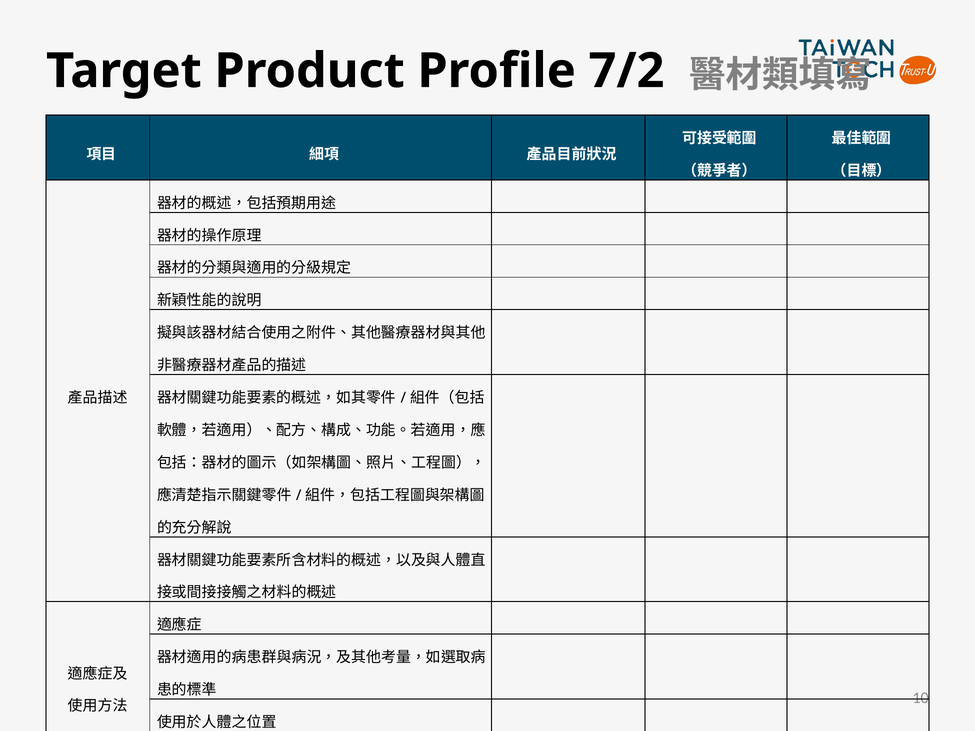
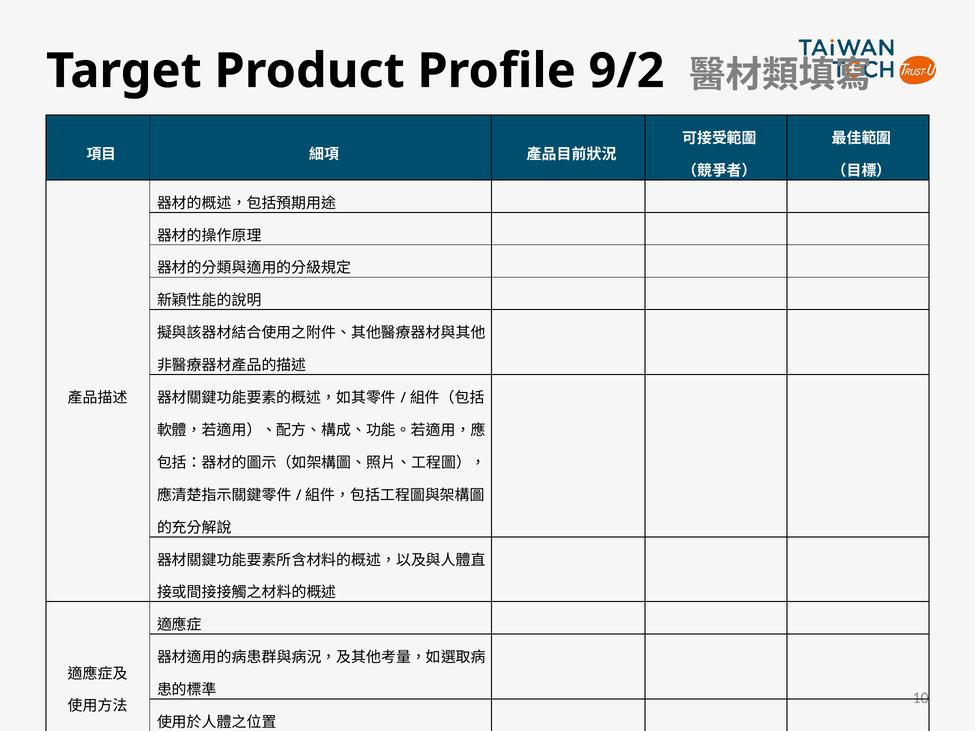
7/2: 7/2 -> 9/2
